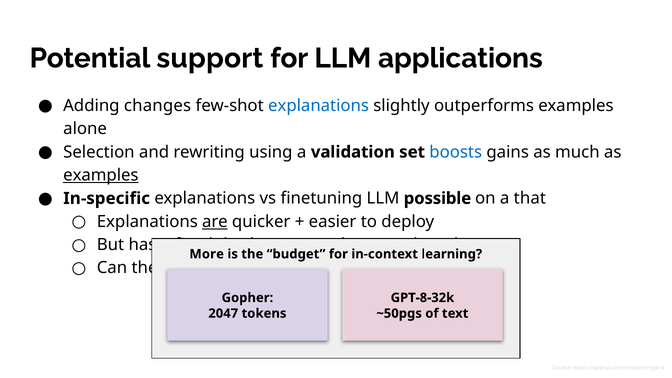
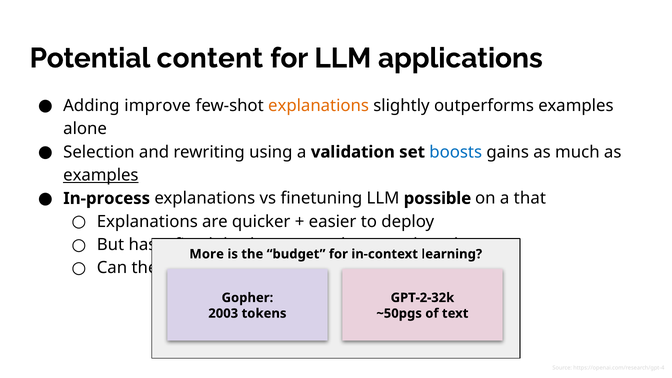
support: support -> content
changes: changes -> improve
explanations at (319, 106) colour: blue -> orange
In-specific: In-specific -> In-process
are underline: present -> none
GPT-8-32k: GPT-8-32k -> GPT-2-32k
2047: 2047 -> 2003
